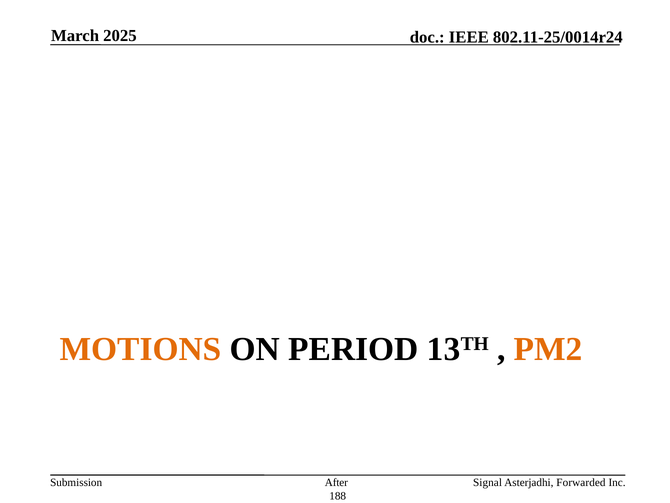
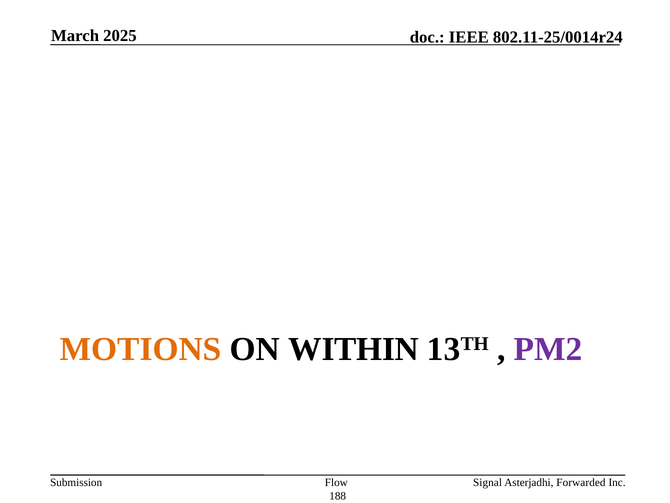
PERIOD: PERIOD -> WITHIN
PM2 colour: orange -> purple
After: After -> Flow
